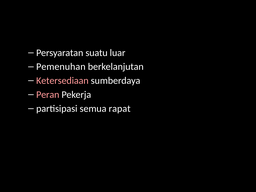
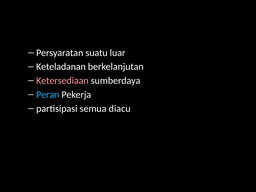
Pemenuhan: Pemenuhan -> Keteladanan
Peran colour: pink -> light blue
rapat: rapat -> diacu
